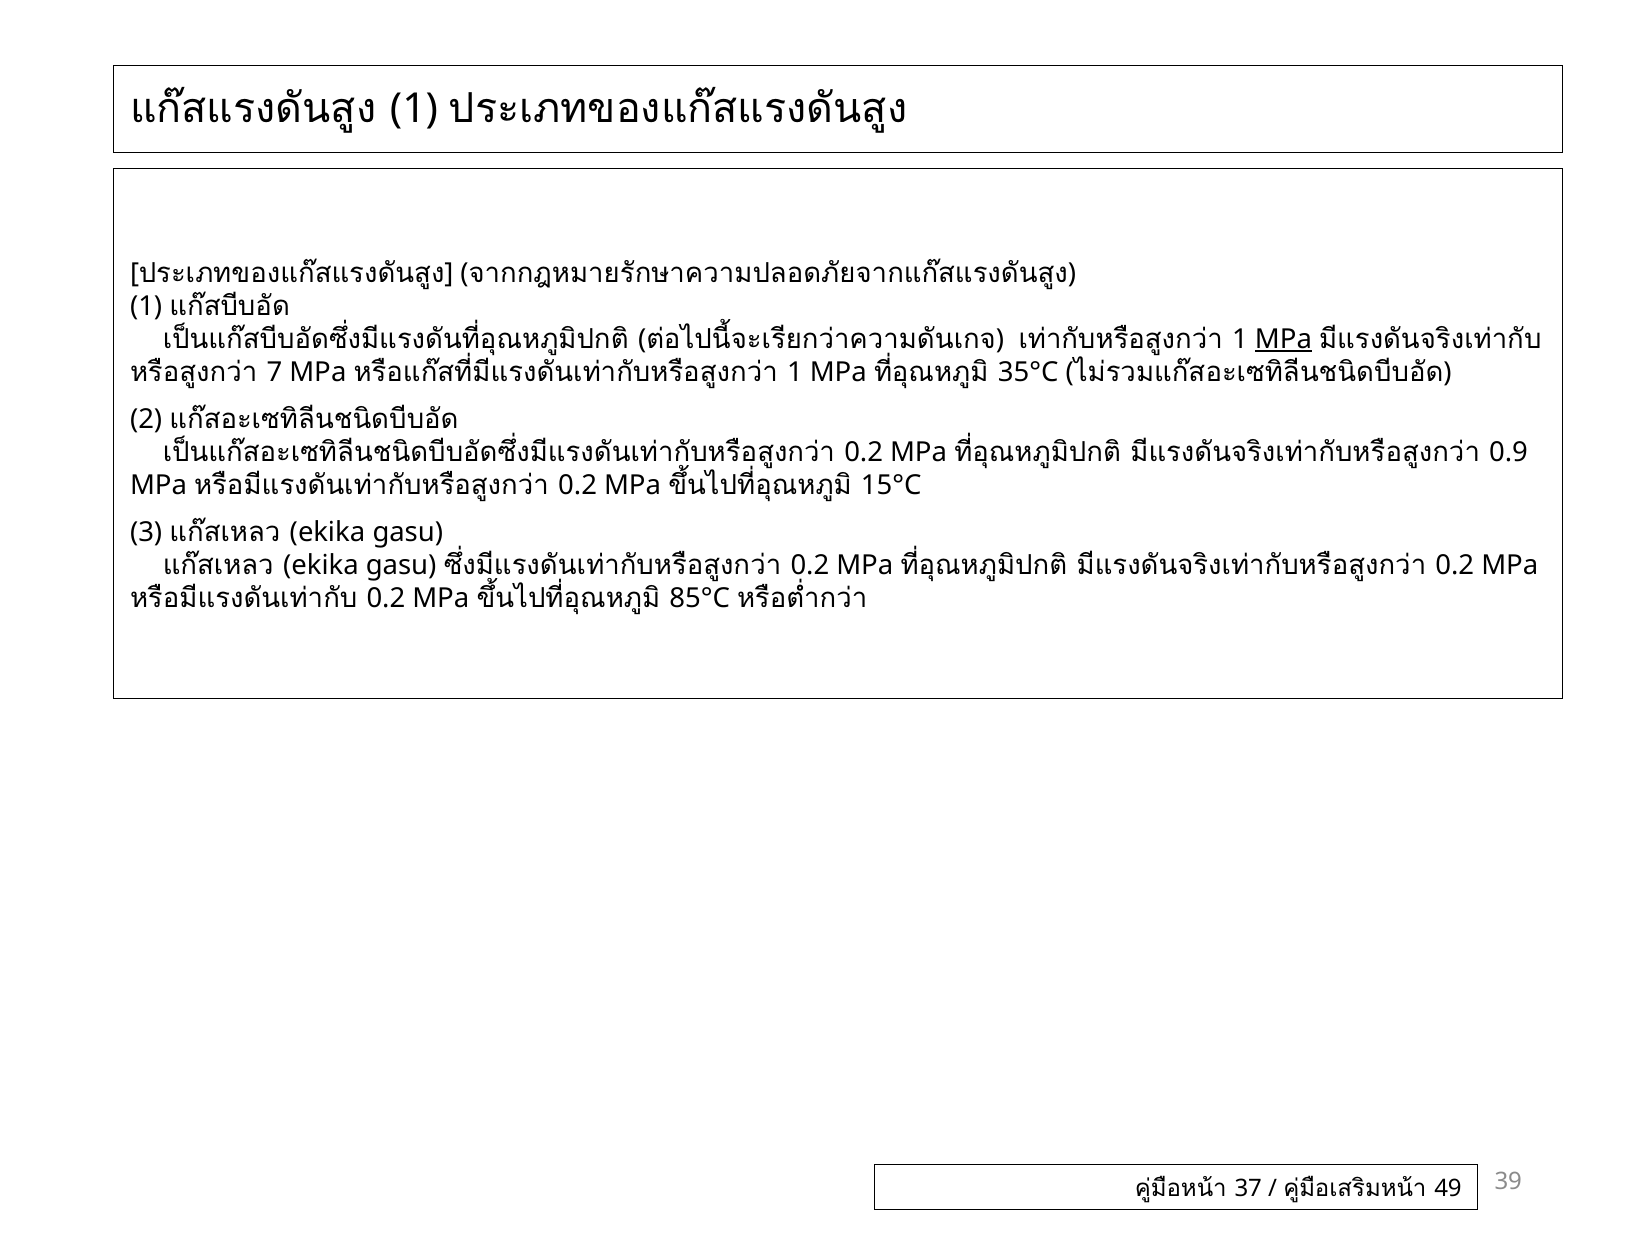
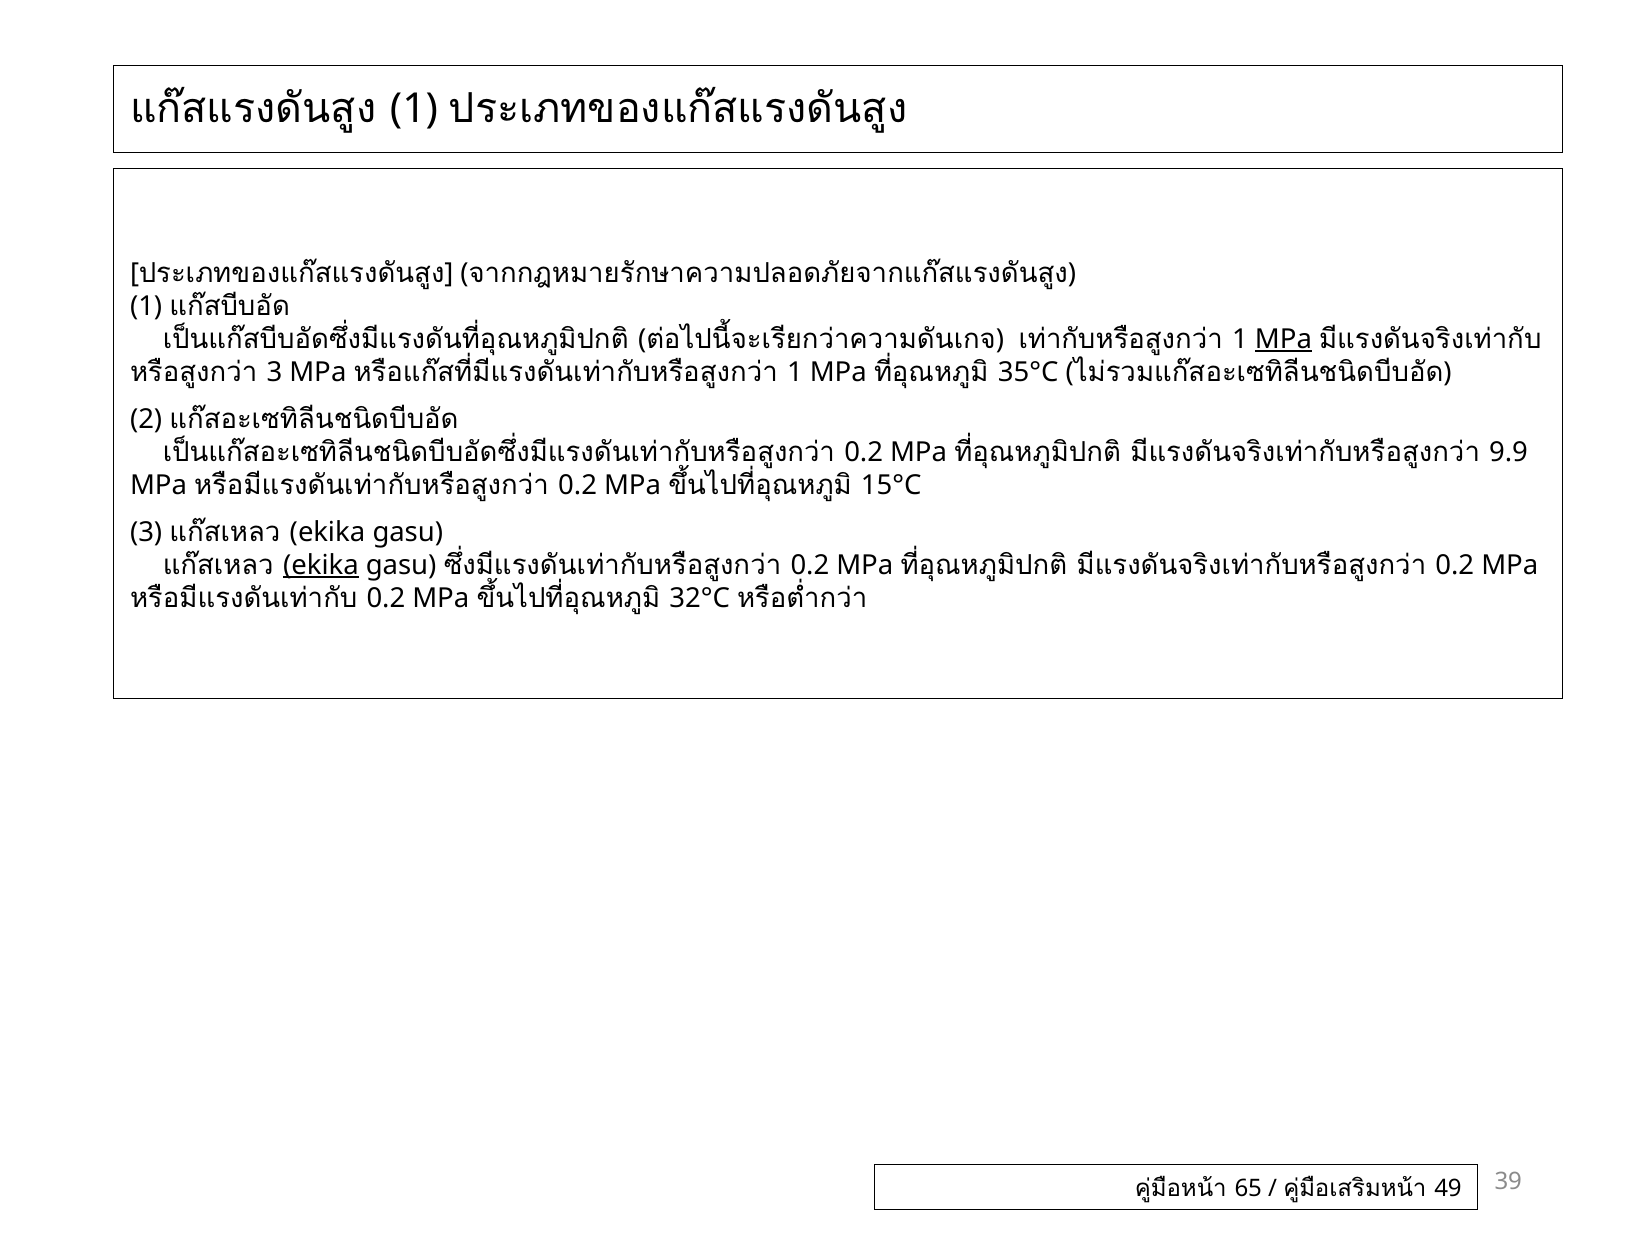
7 at (275, 372): 7 -> 3
0.9: 0.9 -> 9.9
ekika at (321, 565) underline: none -> present
85°C: 85°C -> 32°C
37: 37 -> 65
